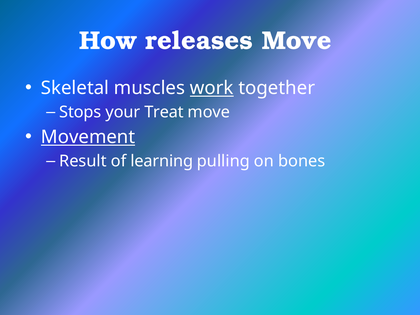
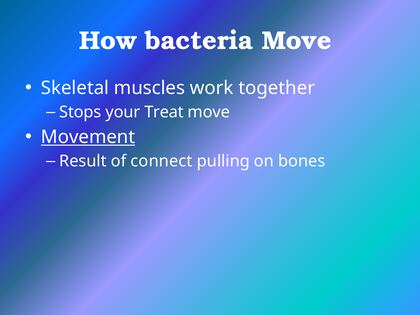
releases: releases -> bacteria
work underline: present -> none
learning: learning -> connect
